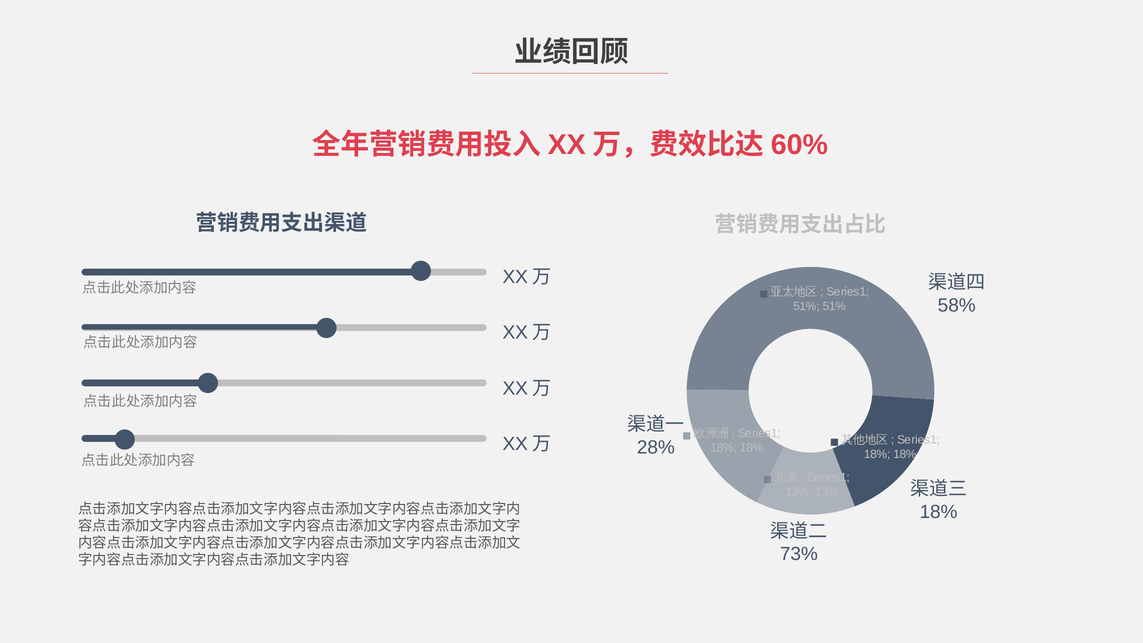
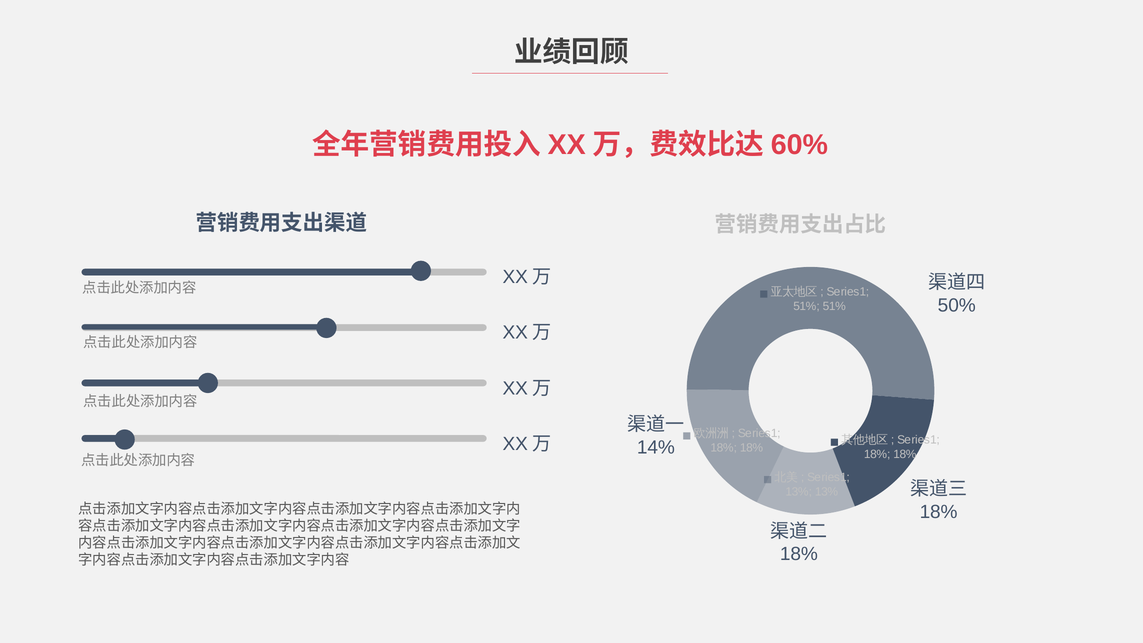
58%: 58% -> 50%
28%: 28% -> 14%
73% at (799, 554): 73% -> 18%
